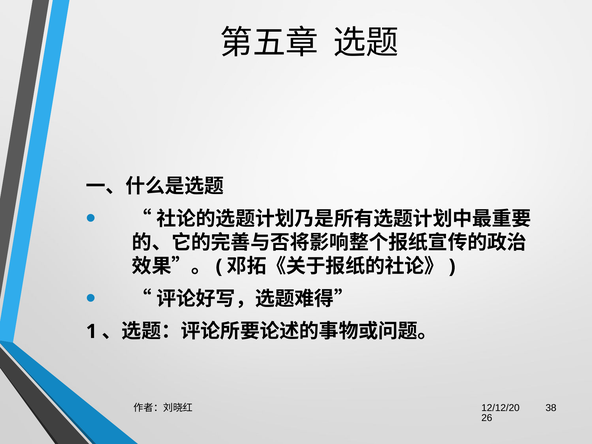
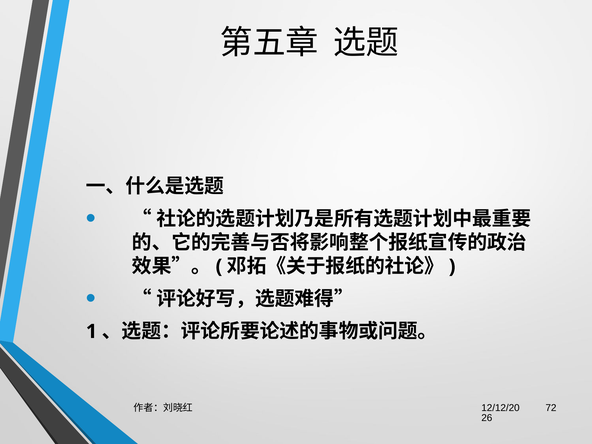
38: 38 -> 72
